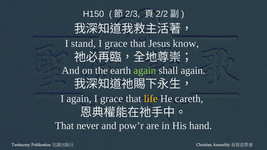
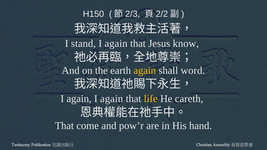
grace at (116, 44): grace -> again
again at (145, 71) colour: light green -> yellow
shall again: again -> word
grace at (112, 99): grace -> again
never: never -> come
